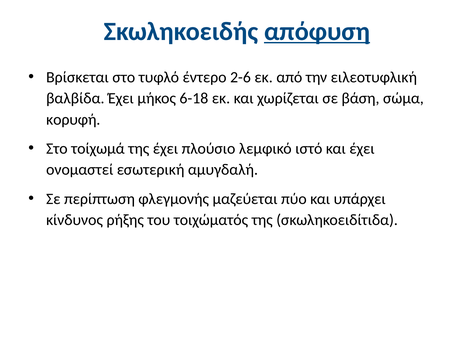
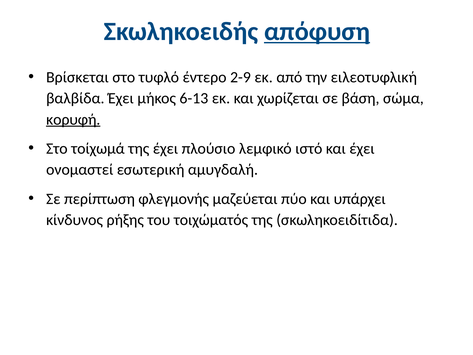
2-6: 2-6 -> 2-9
6-18: 6-18 -> 6-13
κορυφή underline: none -> present
